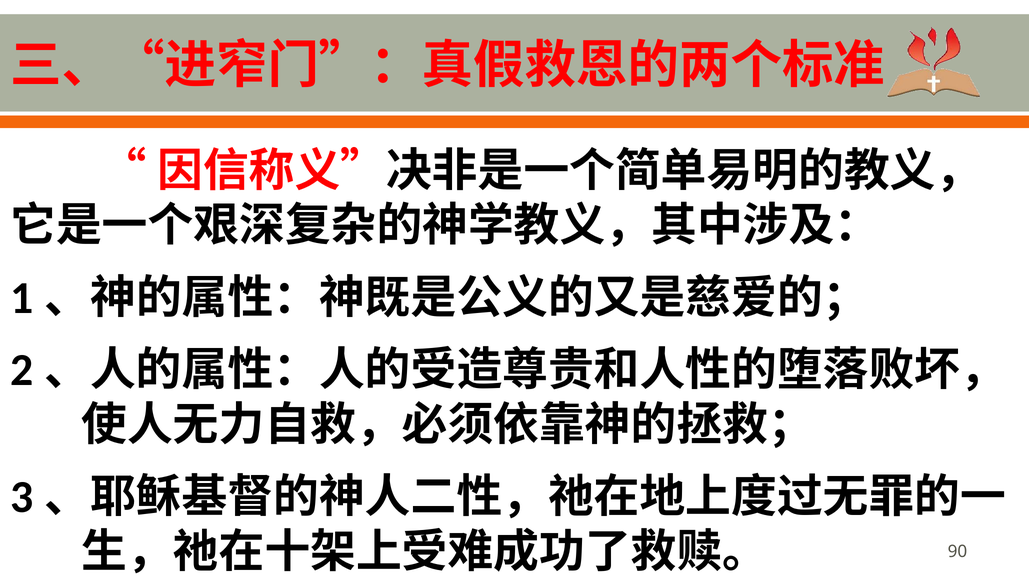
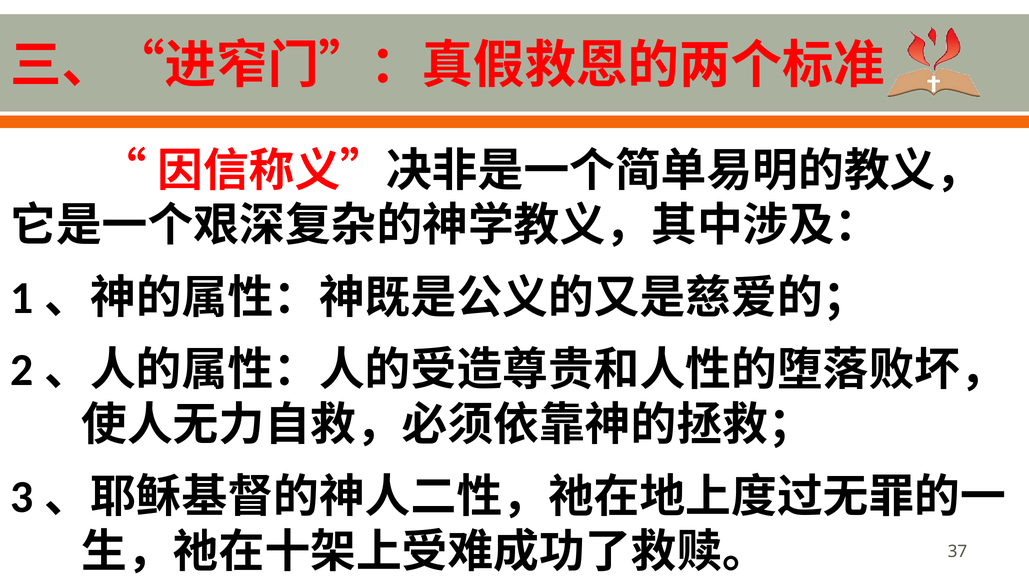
90: 90 -> 37
